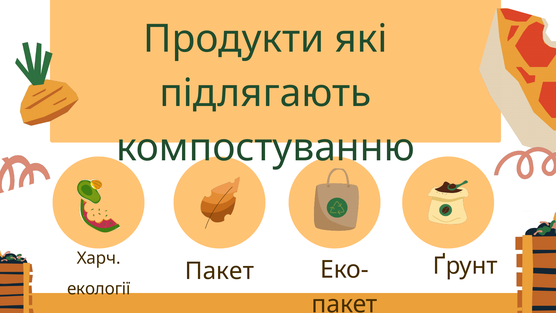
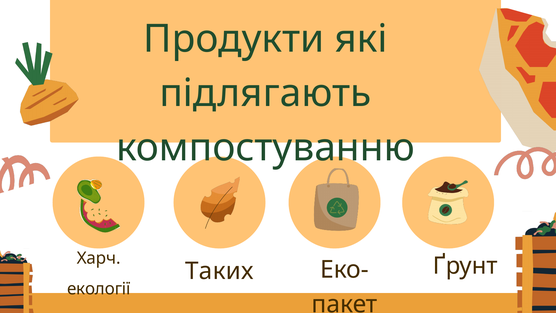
Пакет at (219, 271): Пакет -> Таких
